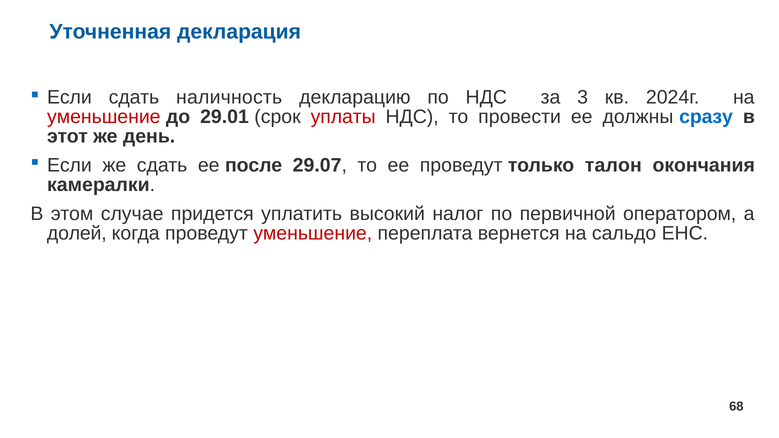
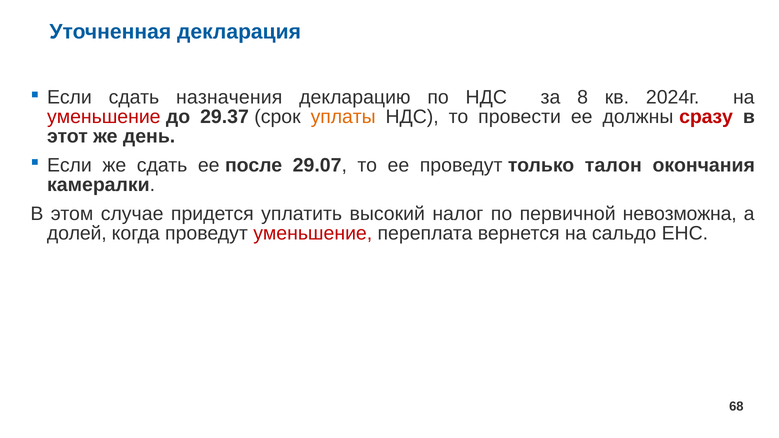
наличность: наличность -> назначения
3: 3 -> 8
29.01: 29.01 -> 29.37
уплаты colour: red -> orange
сразу colour: blue -> red
оператором: оператором -> невозможна
